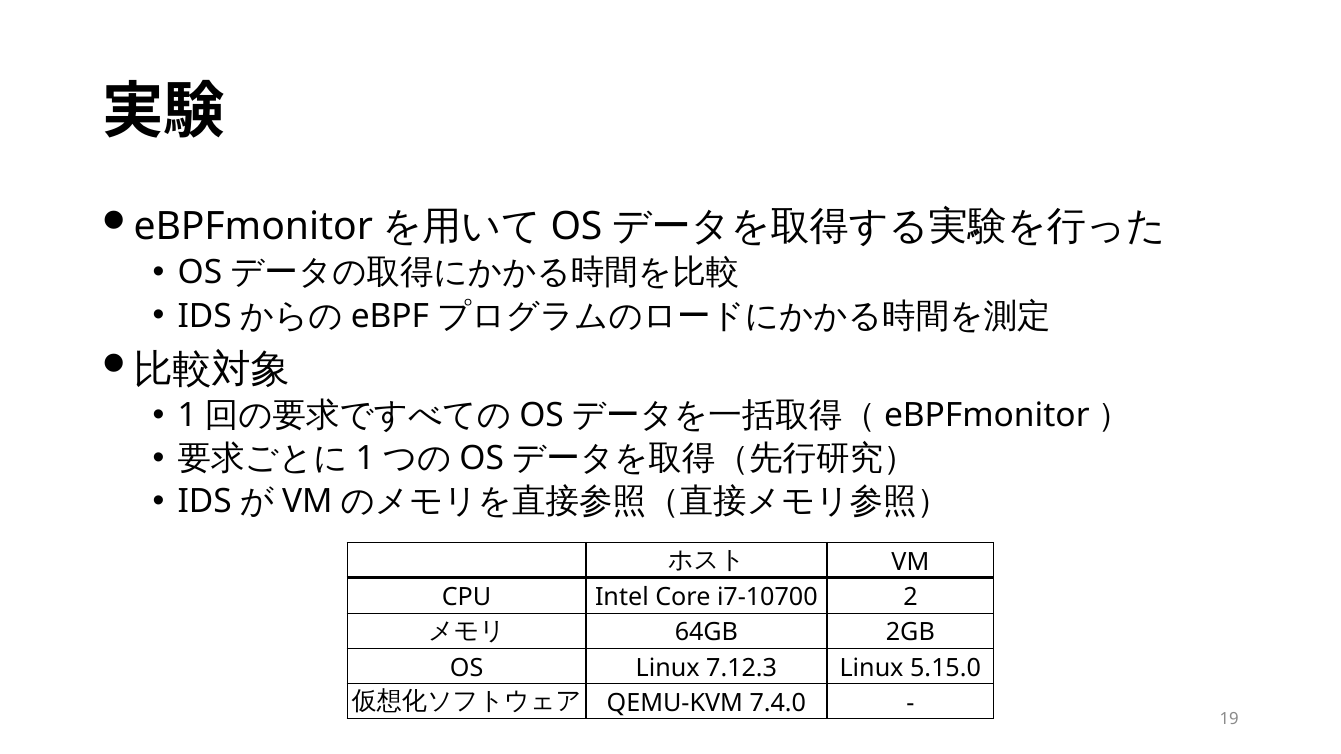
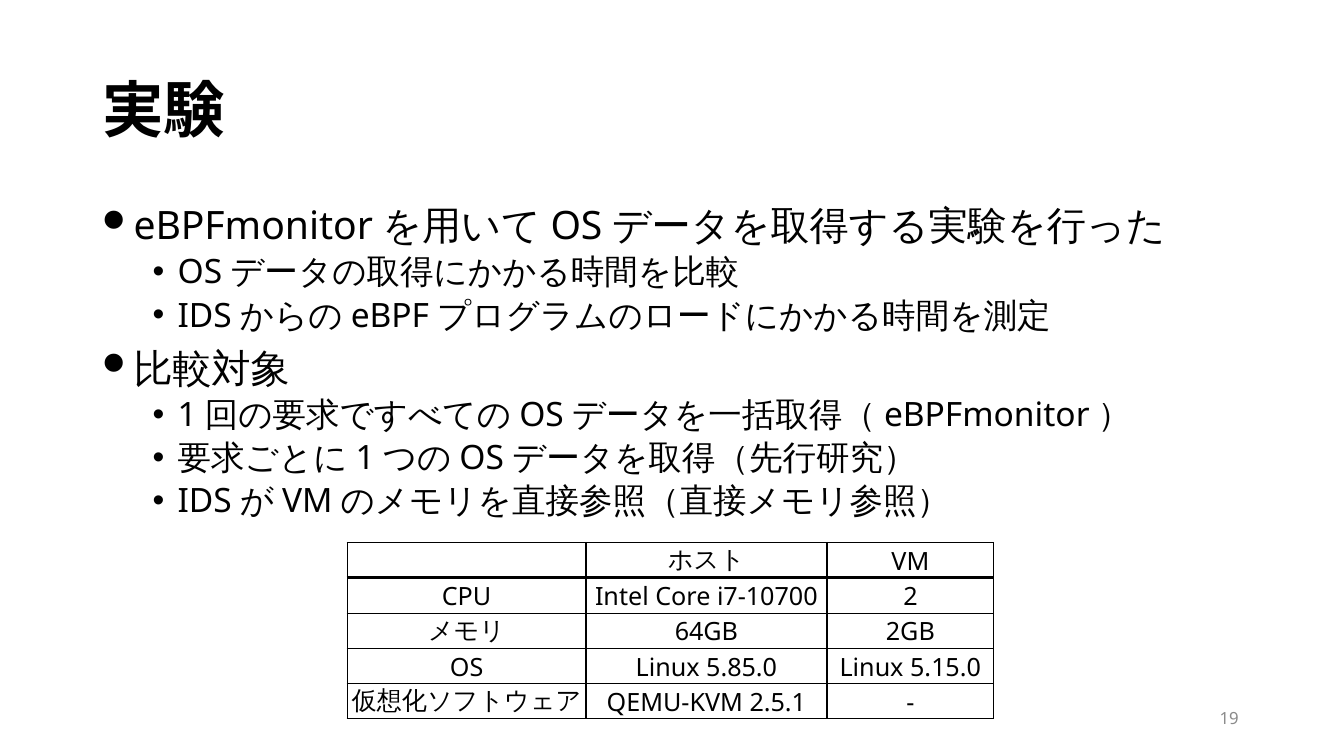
7.12.3: 7.12.3 -> 5.85.0
7.4.0: 7.4.0 -> 2.5.1
